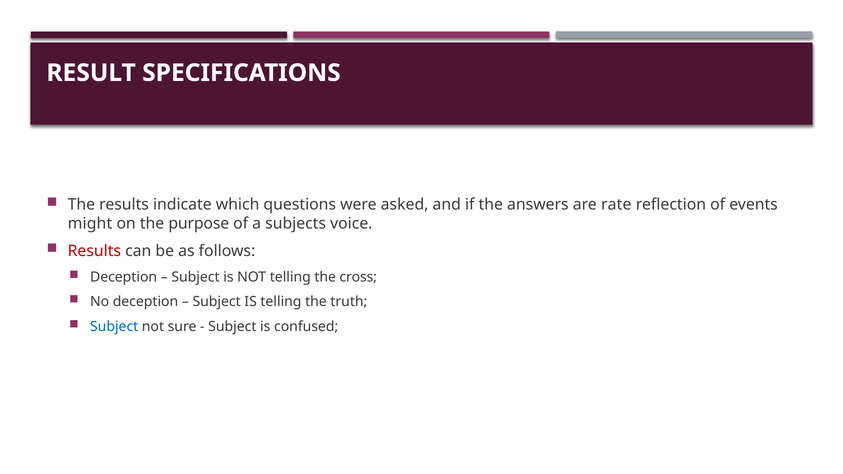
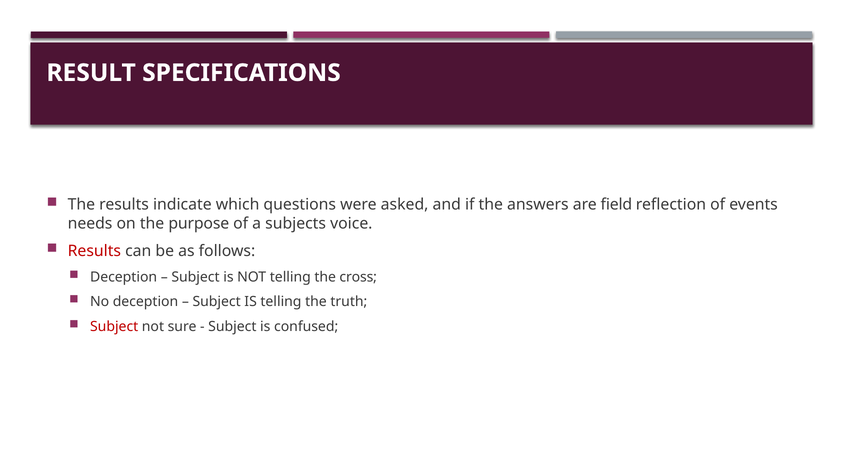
rate: rate -> field
might: might -> needs
Subject at (114, 327) colour: blue -> red
